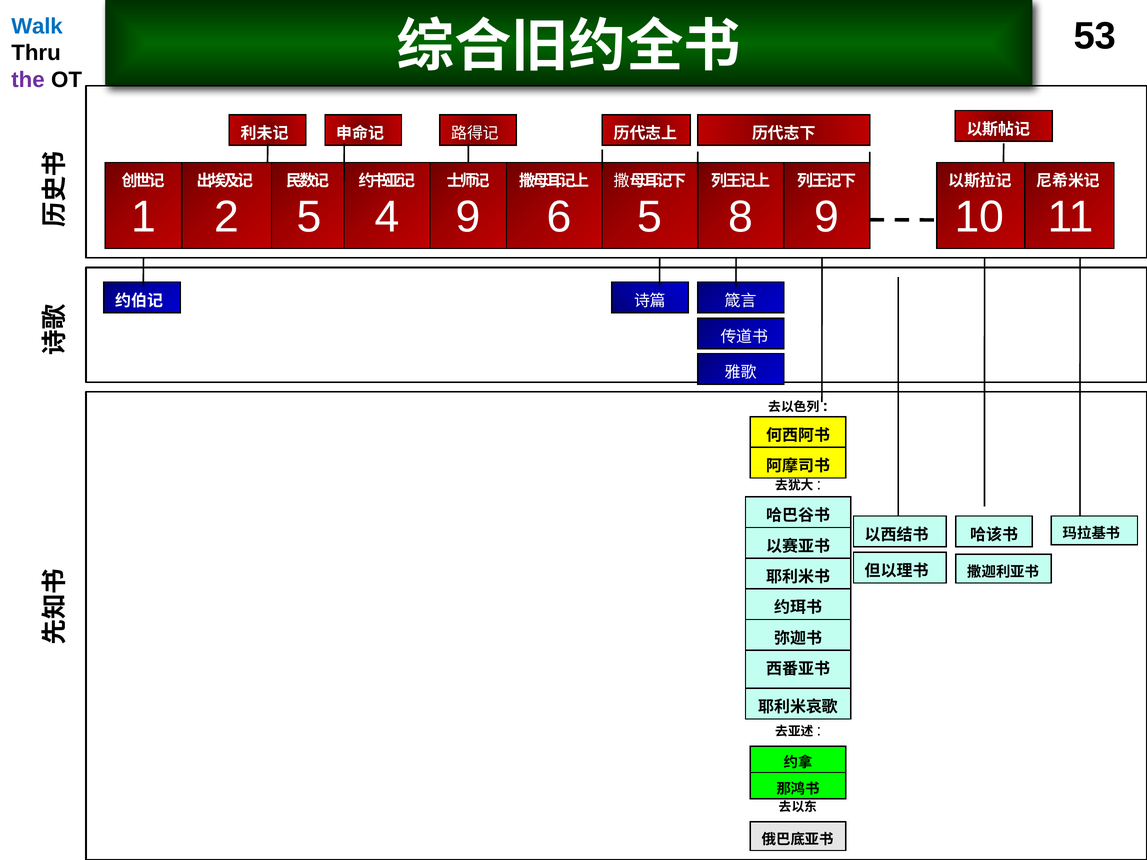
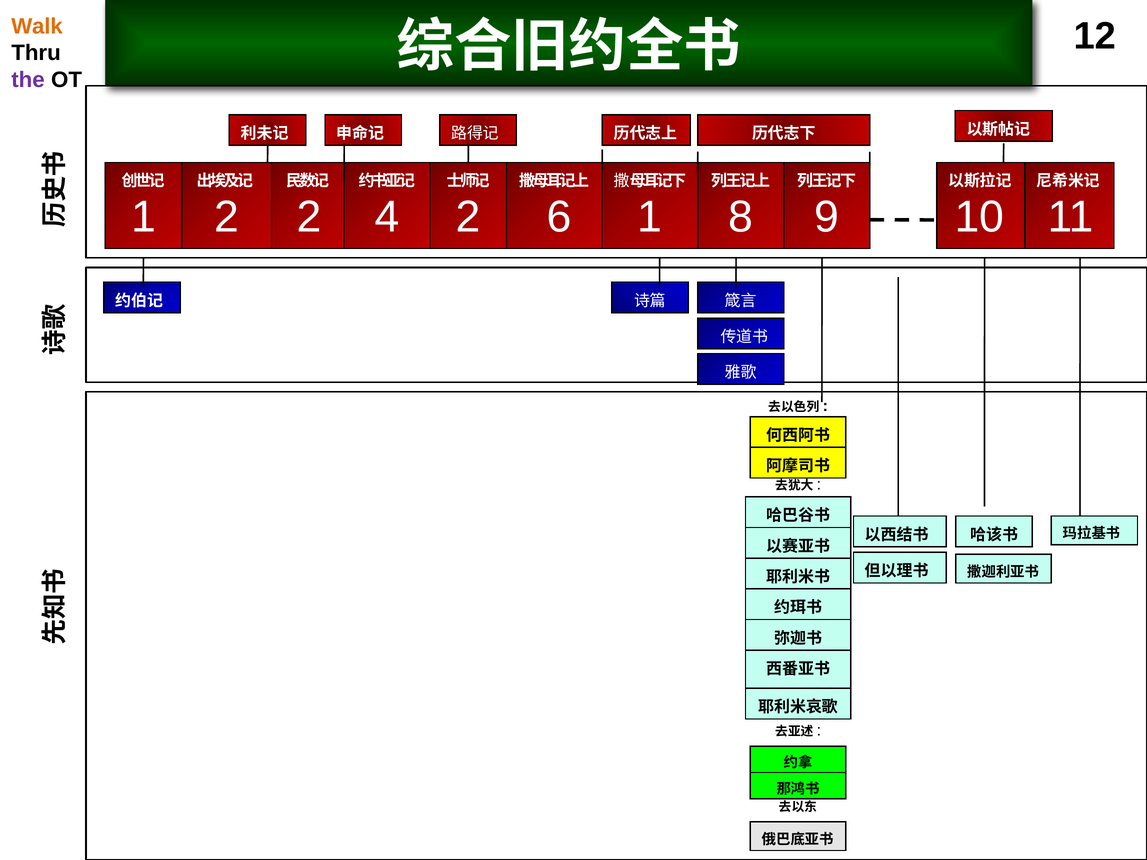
Walk colour: blue -> orange
53: 53 -> 12
2 5: 5 -> 2
4 9: 9 -> 2
6 5: 5 -> 1
